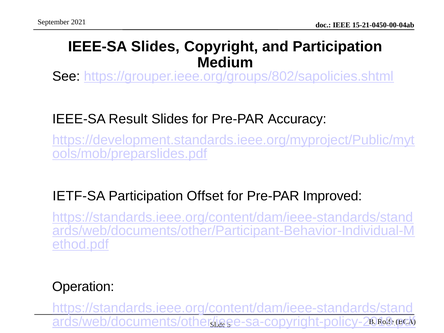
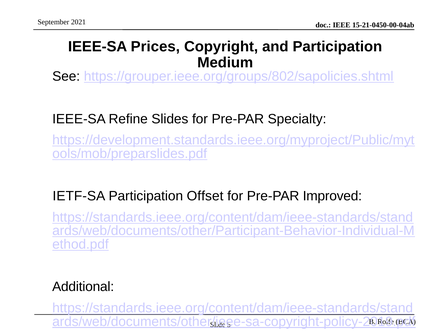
IEEE-SA Slides: Slides -> Prices
Result: Result -> Refine
Accuracy: Accuracy -> Specialty
Operation: Operation -> Additional
